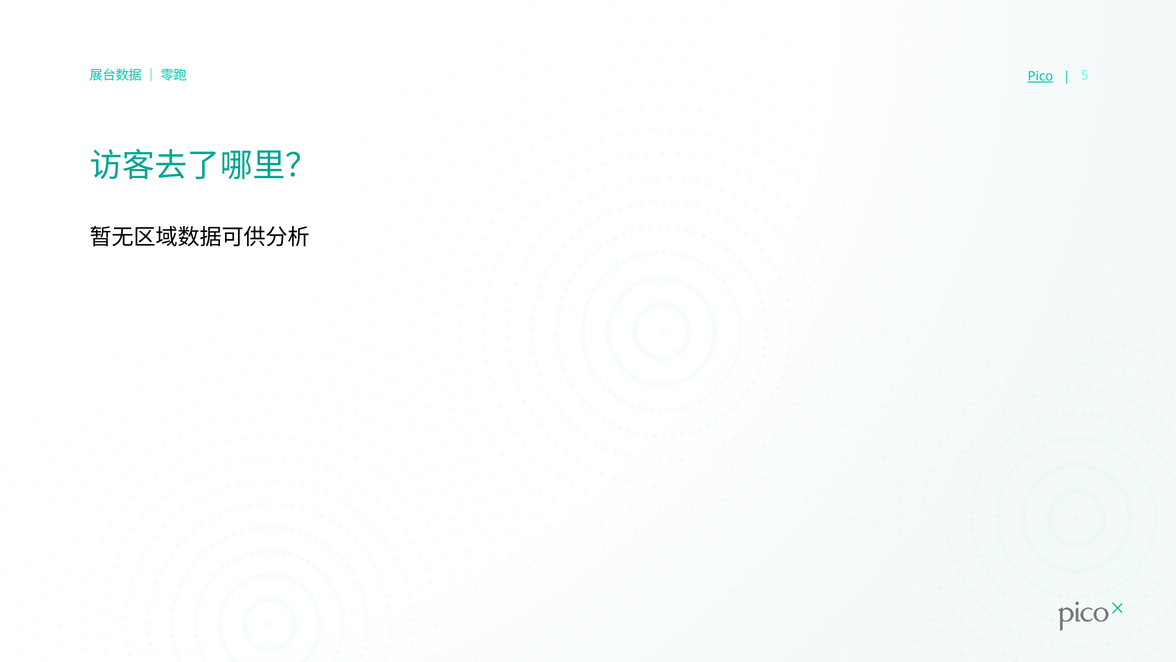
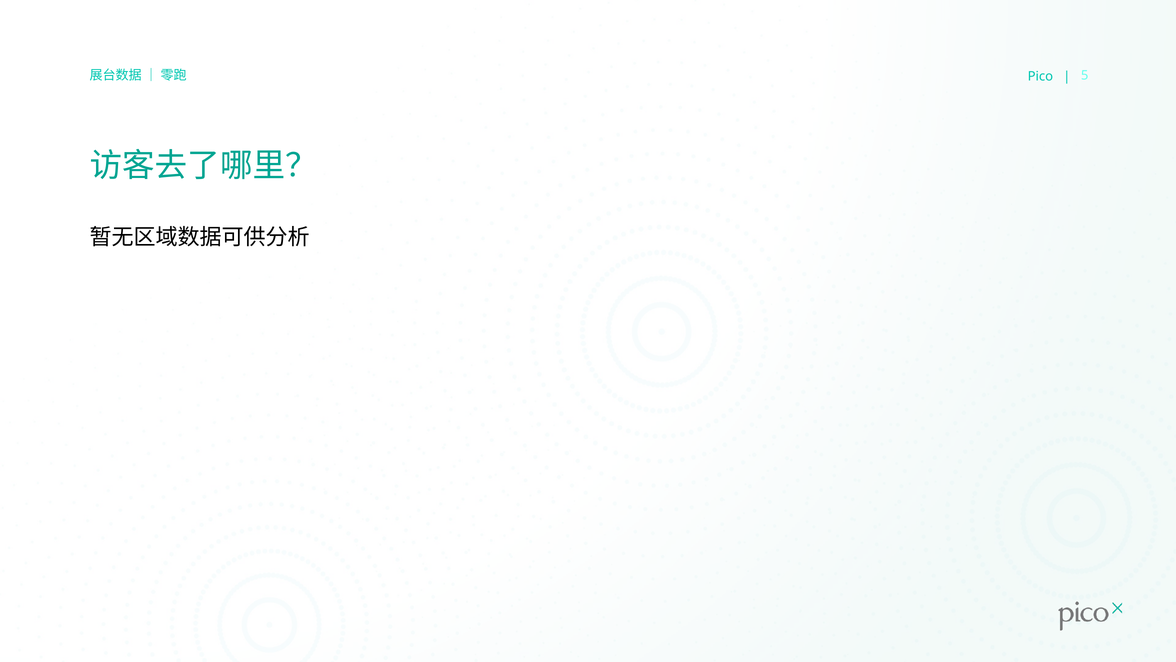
Pico underline: present -> none
